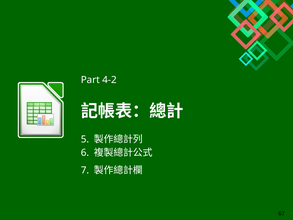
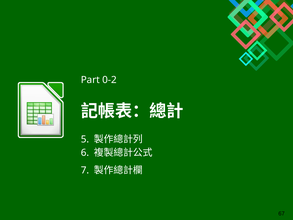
4-2: 4-2 -> 0-2
